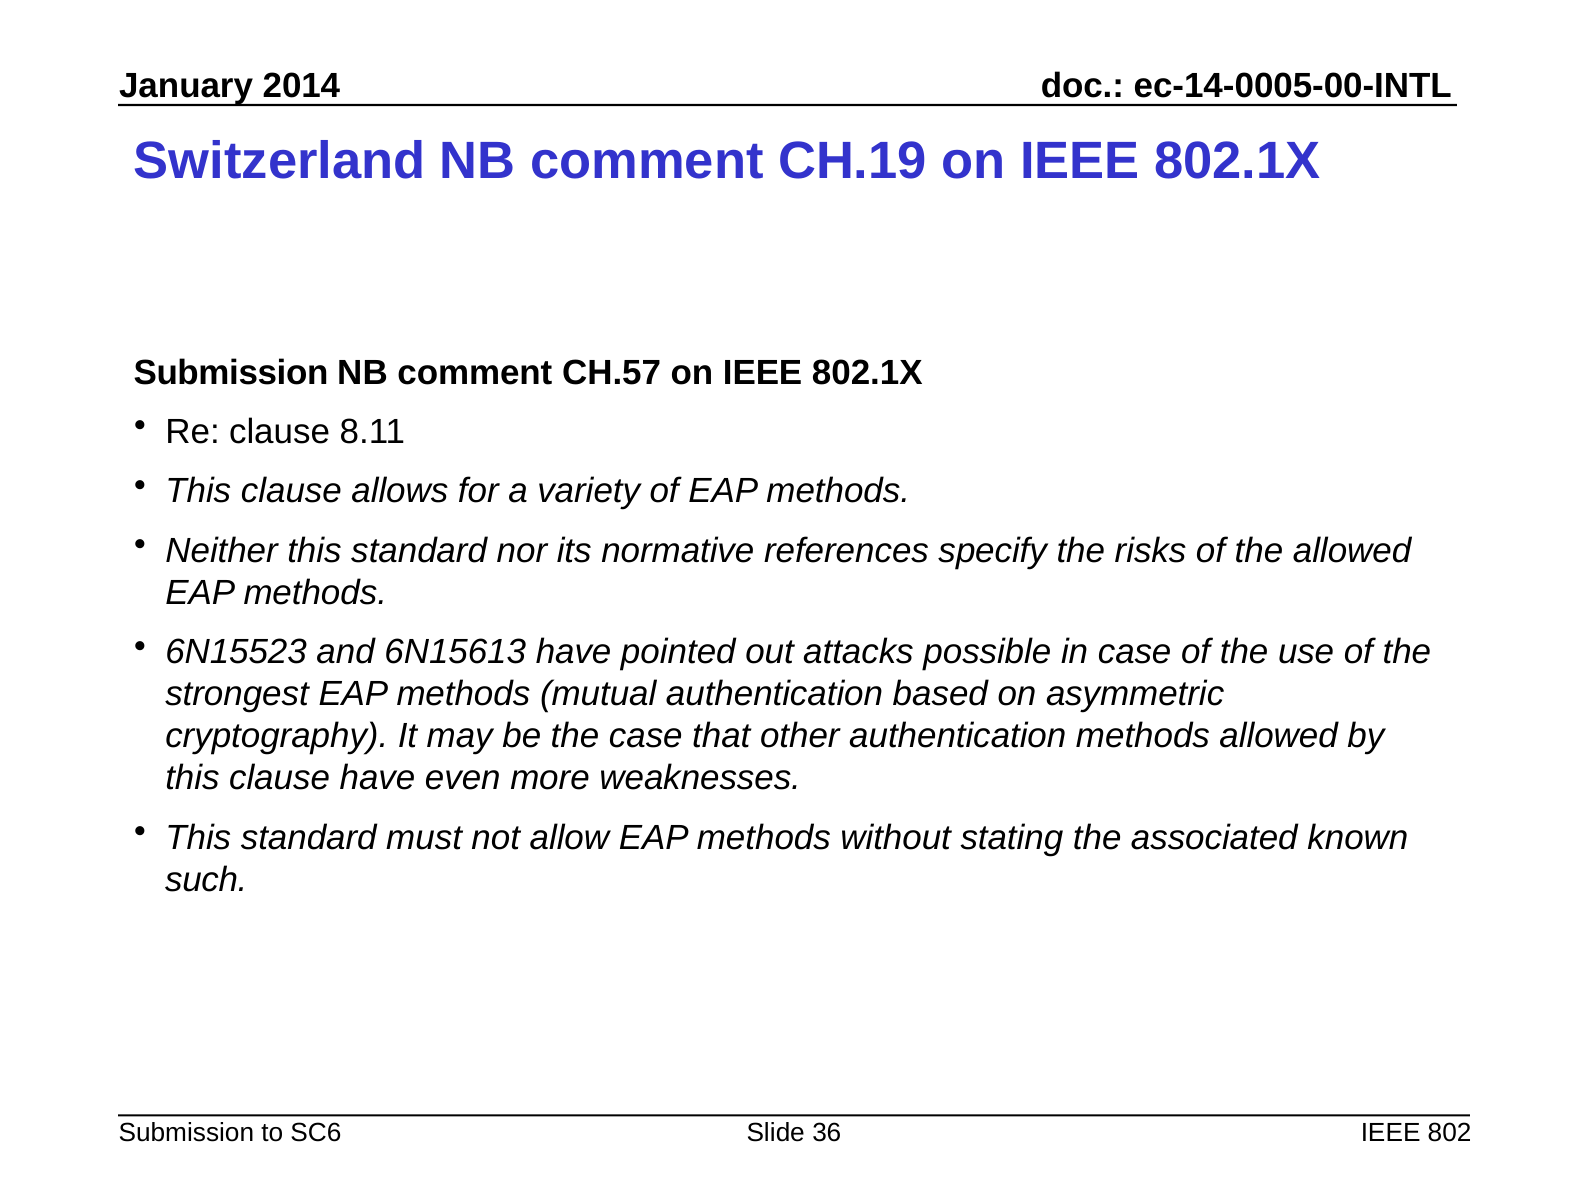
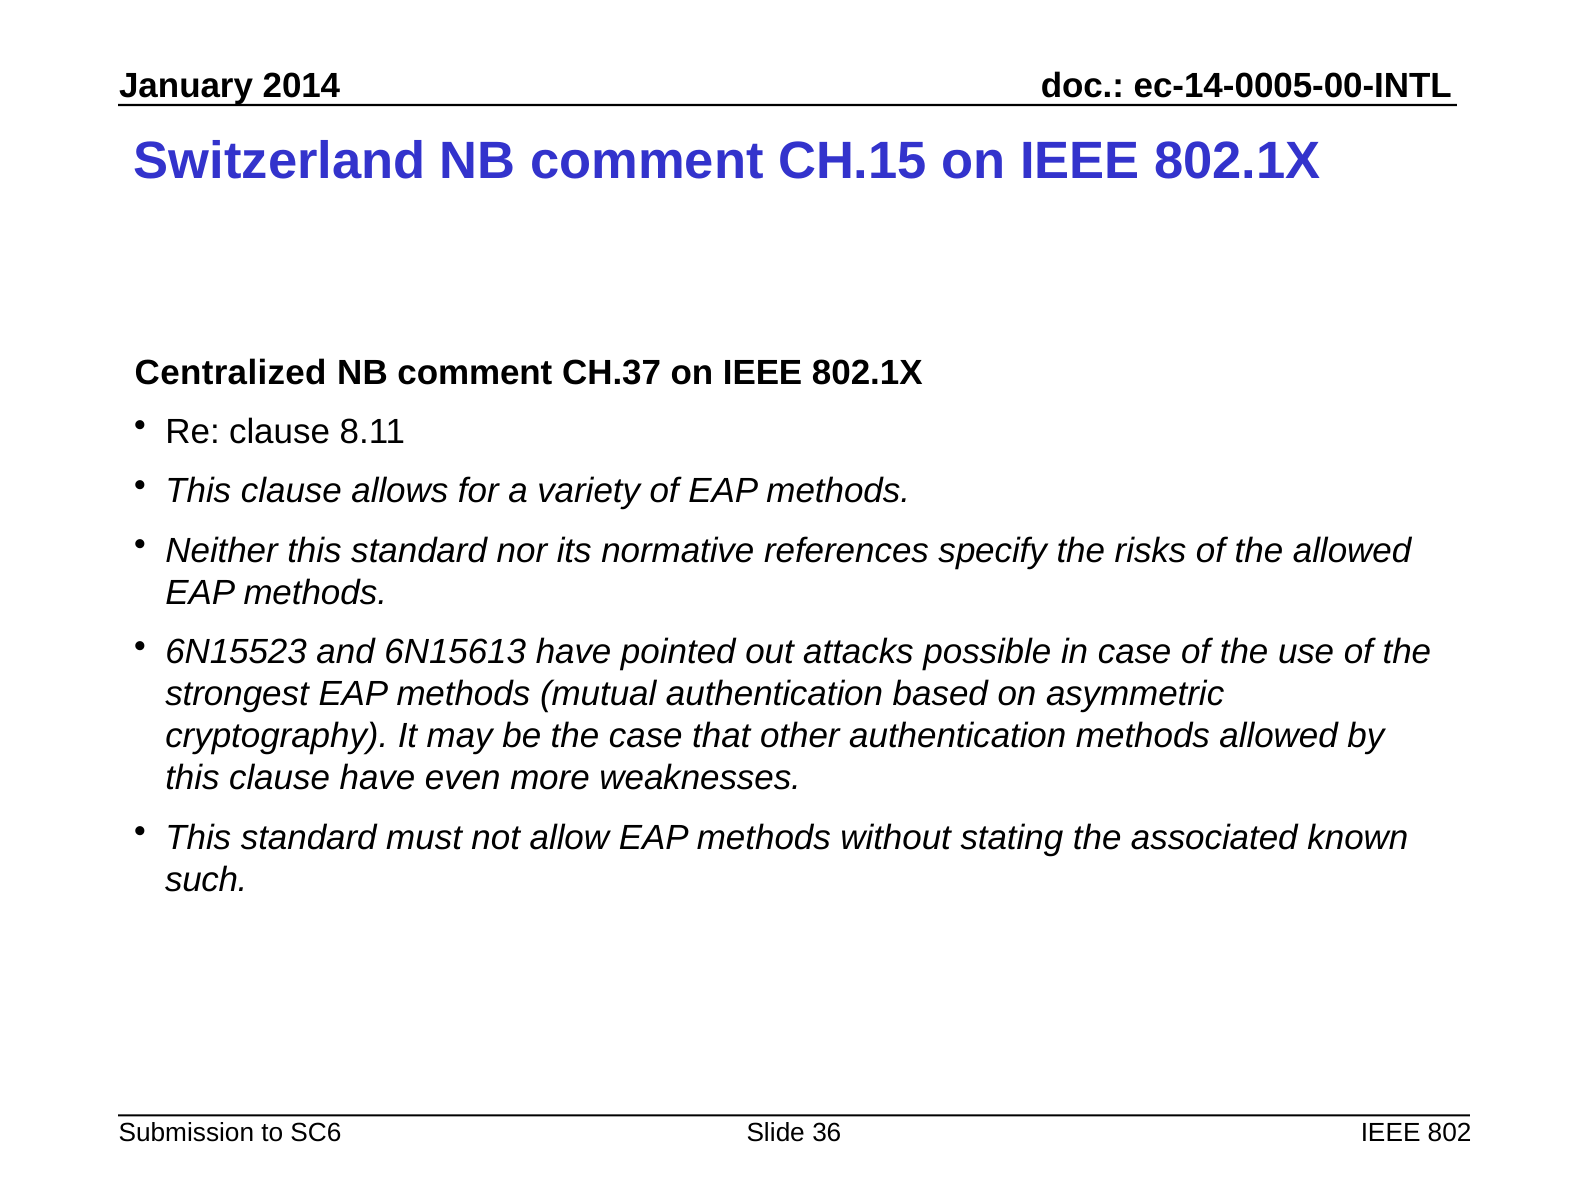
CH.19: CH.19 -> CH.15
Submission at (231, 373): Submission -> Centralized
CH.57: CH.57 -> CH.37
